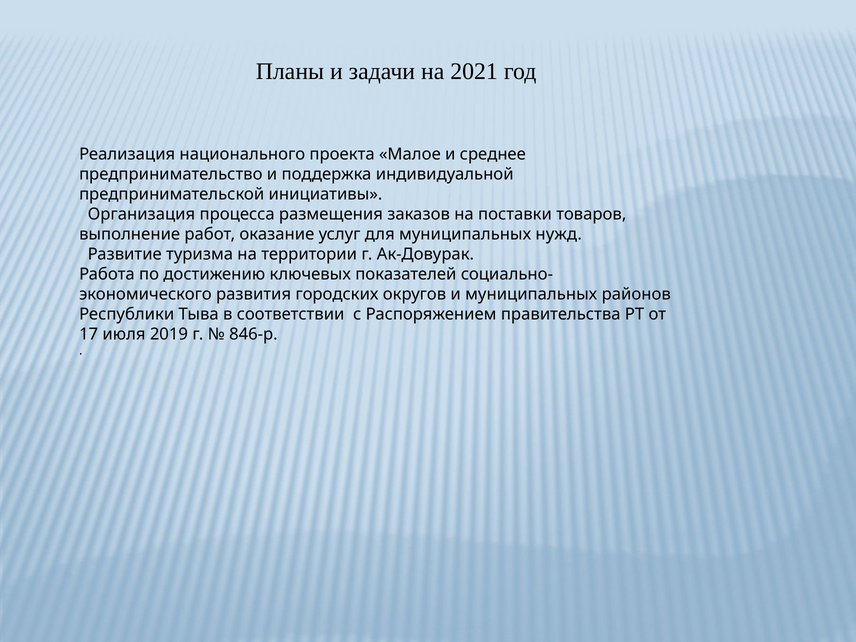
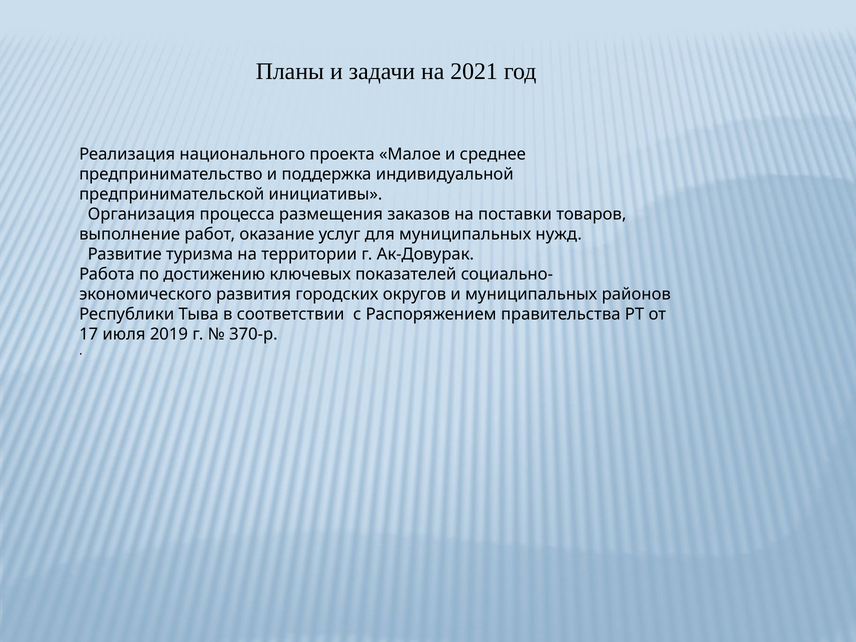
846-р: 846-р -> 370-р
